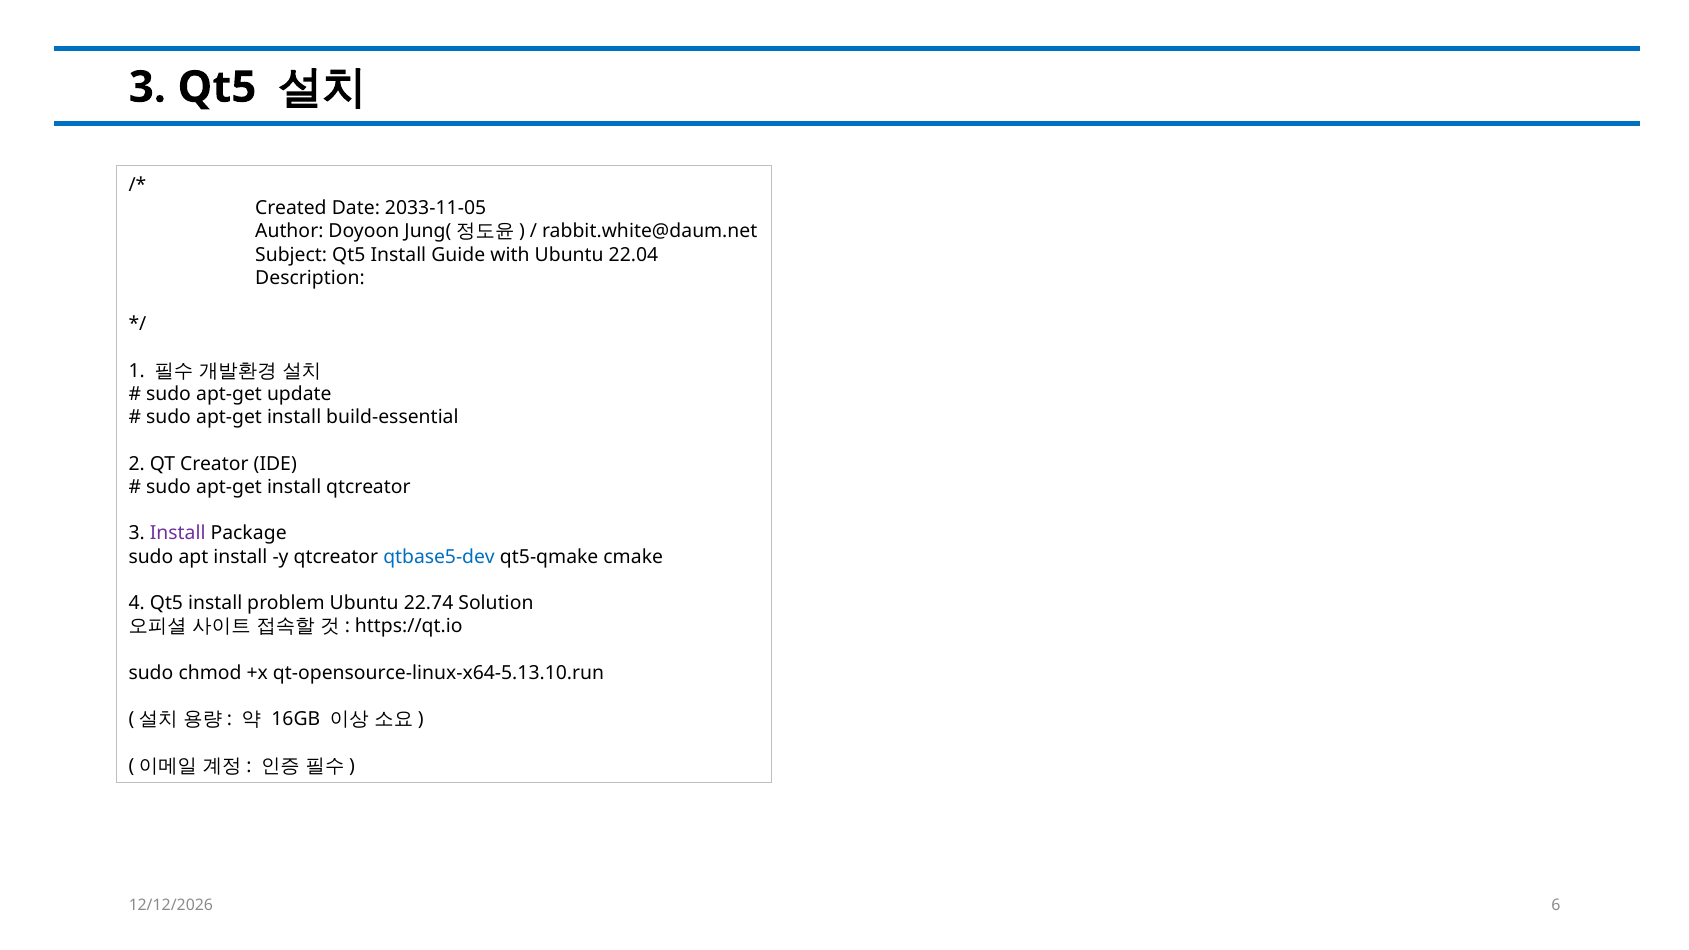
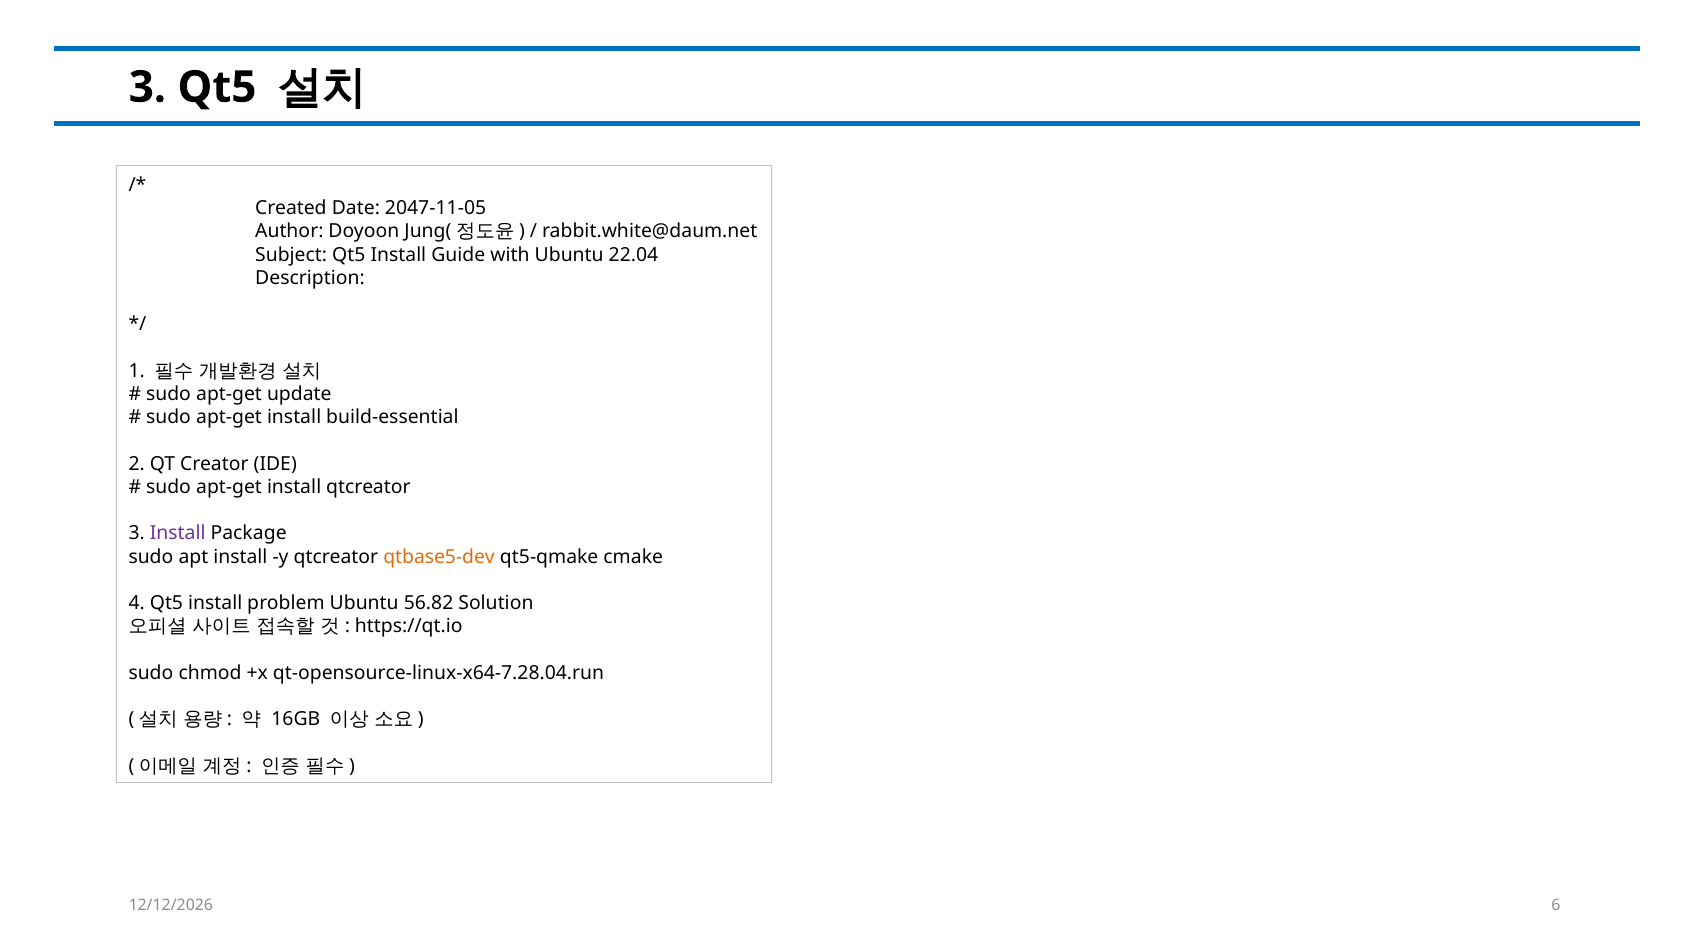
2033-11-05: 2033-11-05 -> 2047-11-05
qtbase5-dev colour: blue -> orange
22.74: 22.74 -> 56.82
qt-opensource-linux-x64-5.13.10.run: qt-opensource-linux-x64-5.13.10.run -> qt-opensource-linux-x64-7.28.04.run
